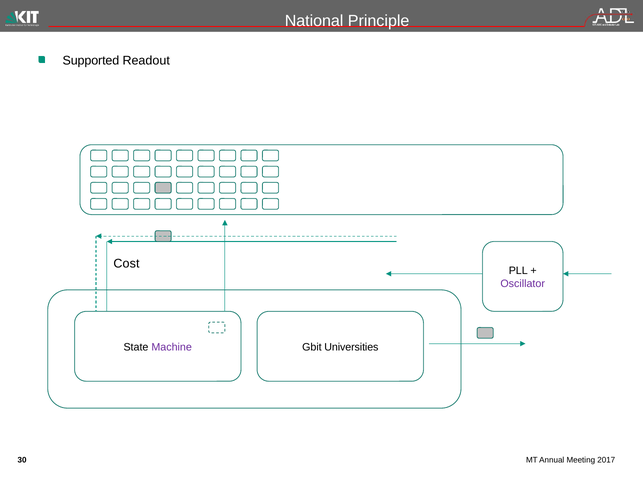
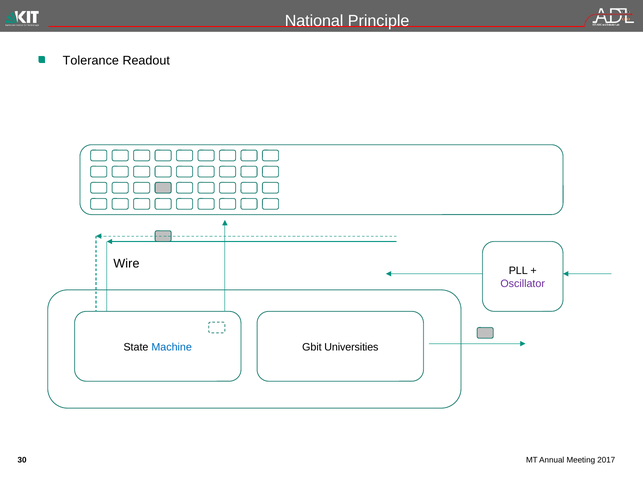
Supported: Supported -> Tolerance
Cost: Cost -> Wire
Machine colour: purple -> blue
